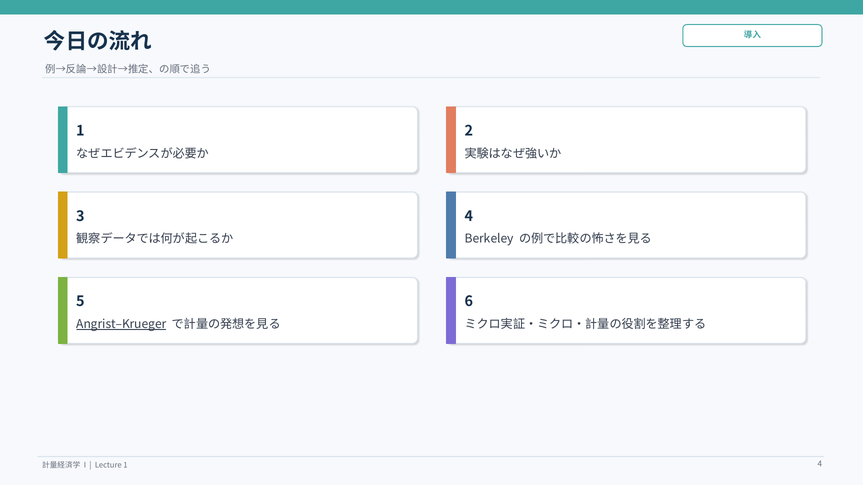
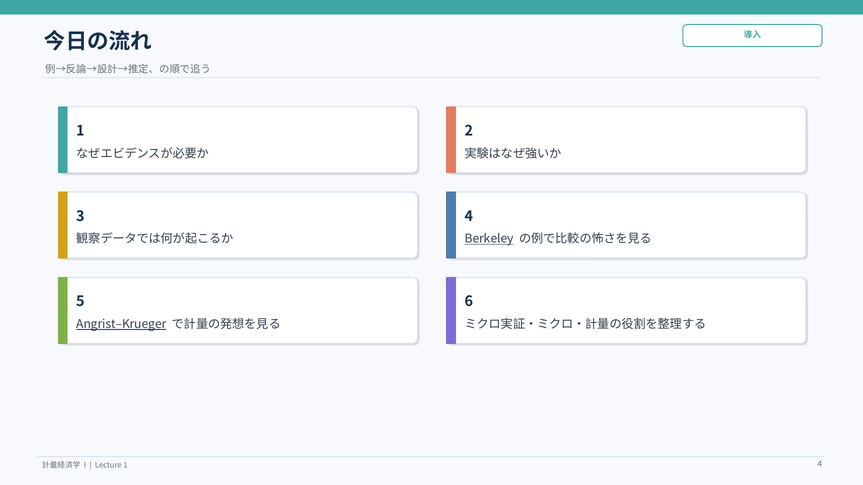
Berkeley underline: none -> present
